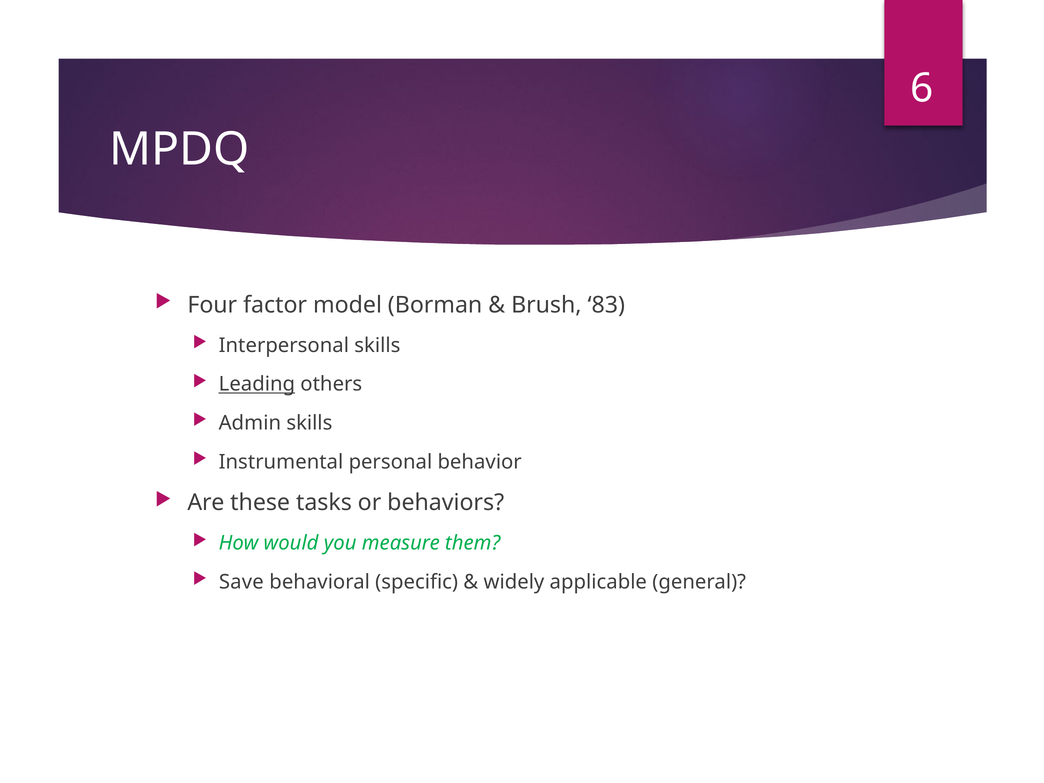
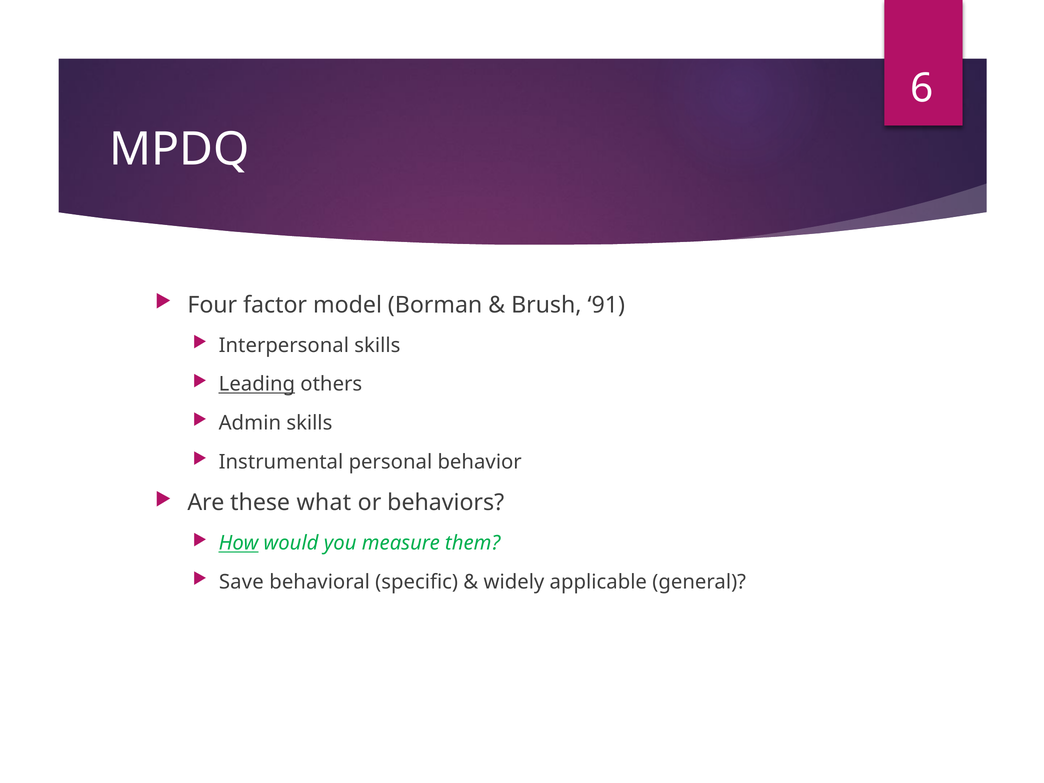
83: 83 -> 91
tasks: tasks -> what
How underline: none -> present
